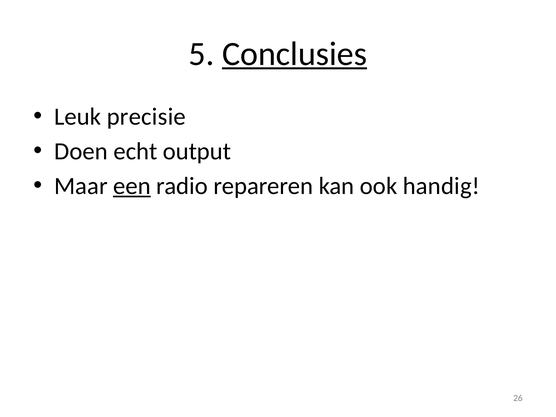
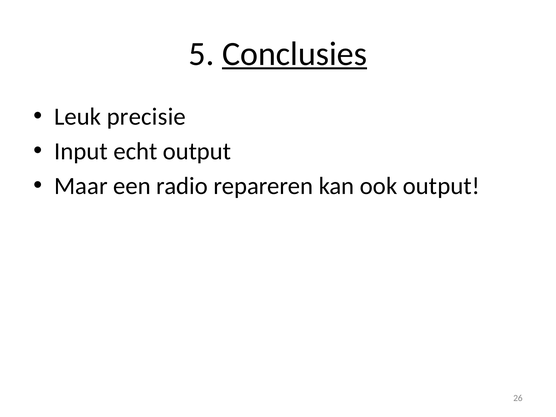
Doen: Doen -> Input
een underline: present -> none
ook handig: handig -> output
